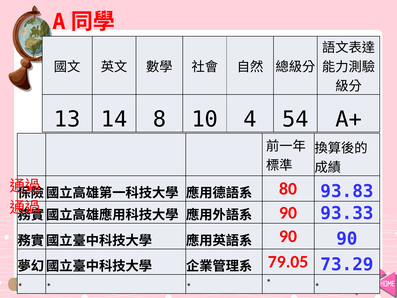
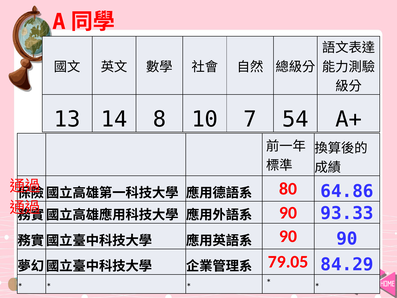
4: 4 -> 7
93.83: 93.83 -> 64.86
73.29: 73.29 -> 84.29
